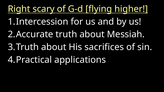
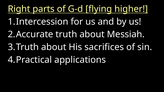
scary: scary -> parts
